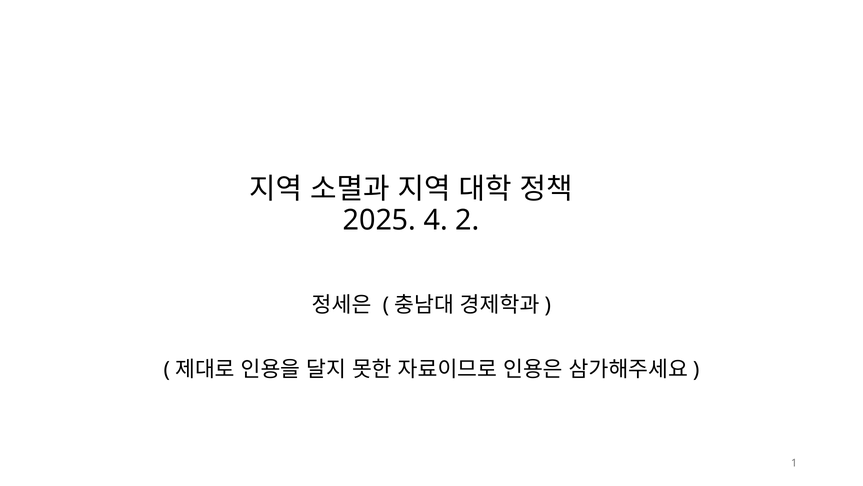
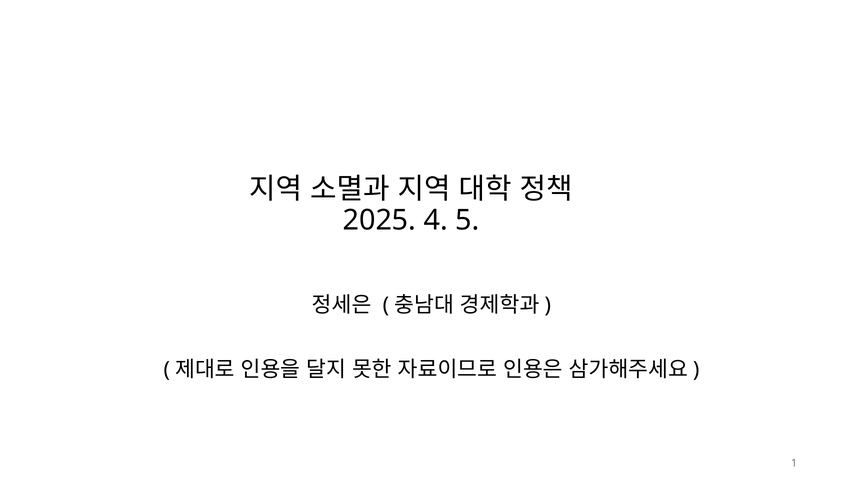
2: 2 -> 5
